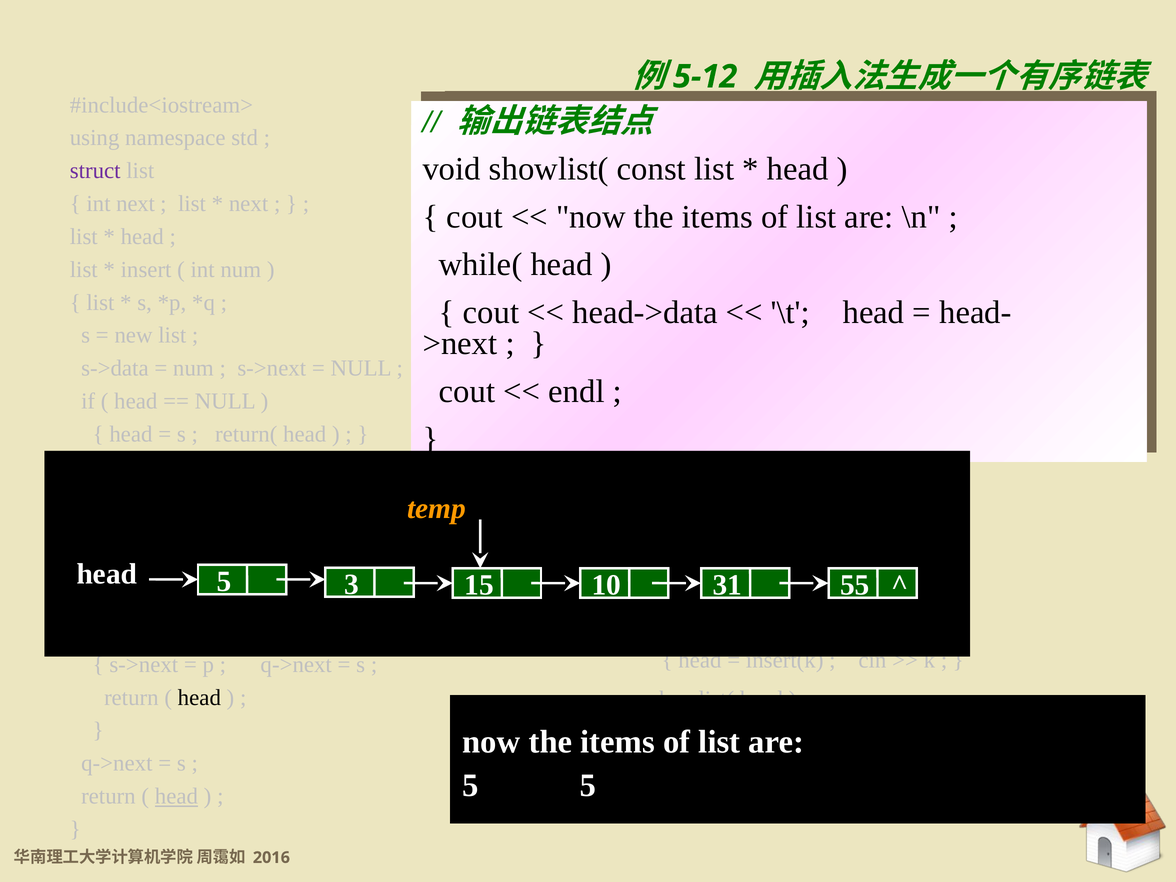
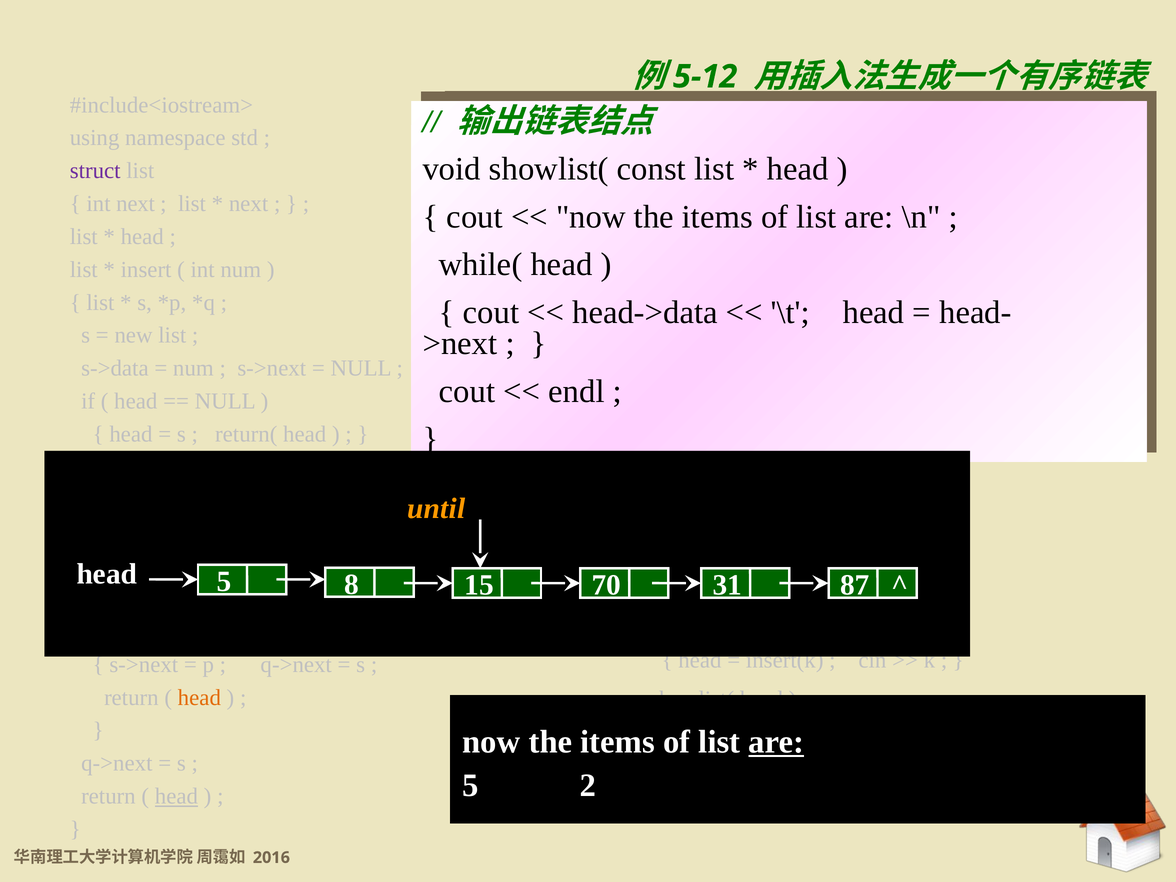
temp: temp -> until
3: 3 -> 8
10: 10 -> 70
55: 55 -> 87
head at (199, 697) colour: black -> orange
are at (776, 742) underline: none -> present
5 5: 5 -> 2
